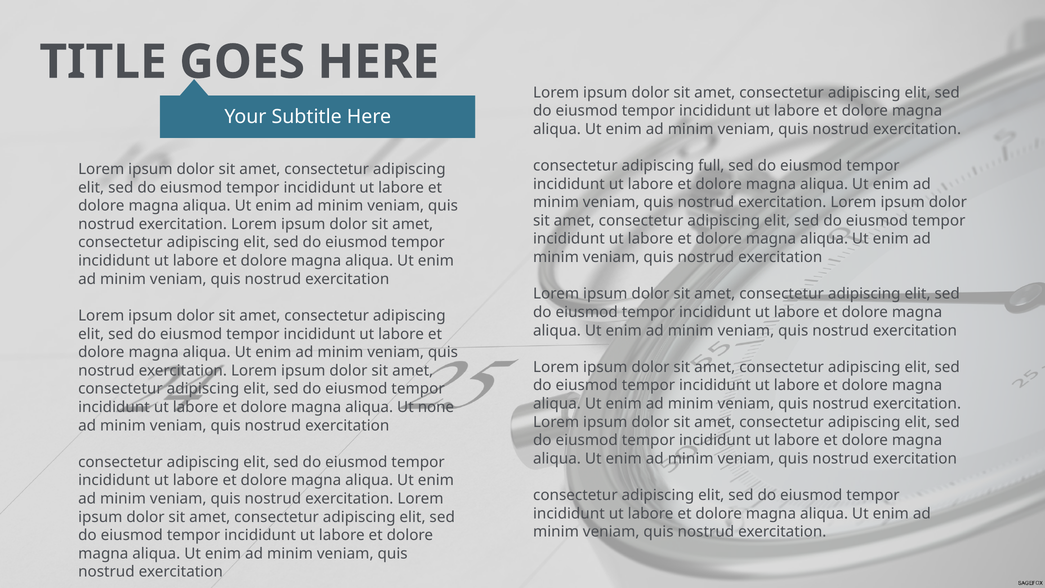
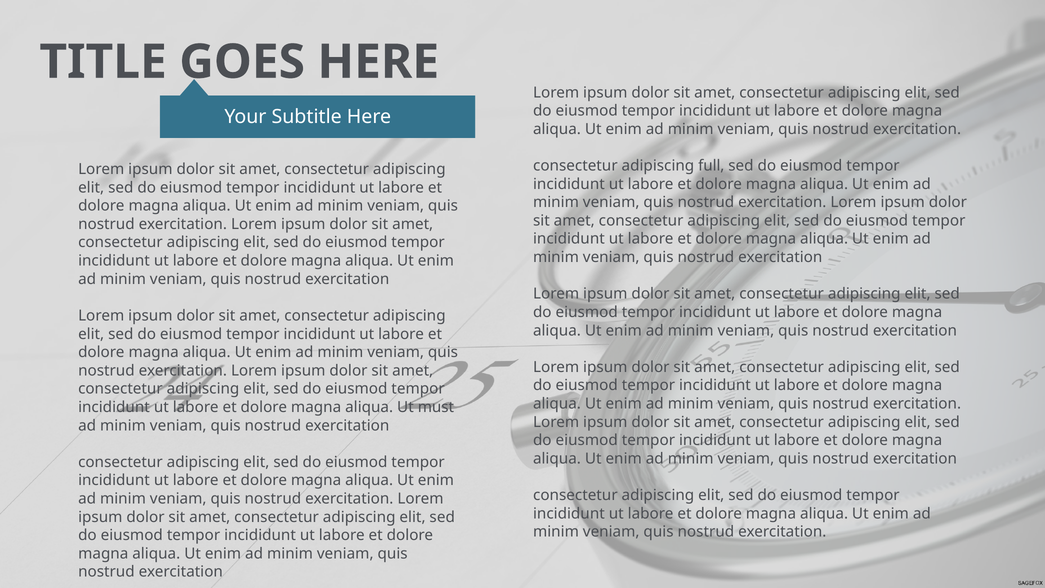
none: none -> must
